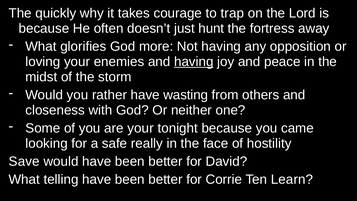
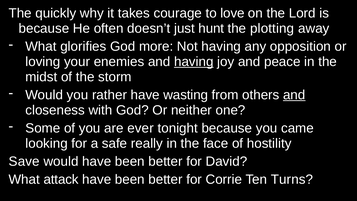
trap: trap -> love
fortress: fortress -> plotting
and at (294, 95) underline: none -> present
are your: your -> ever
telling: telling -> attack
Learn: Learn -> Turns
